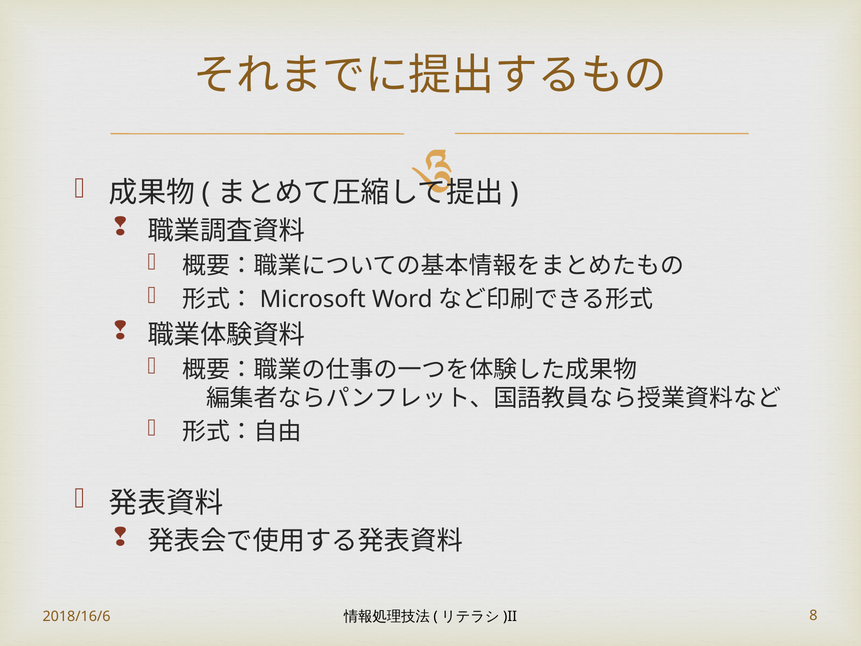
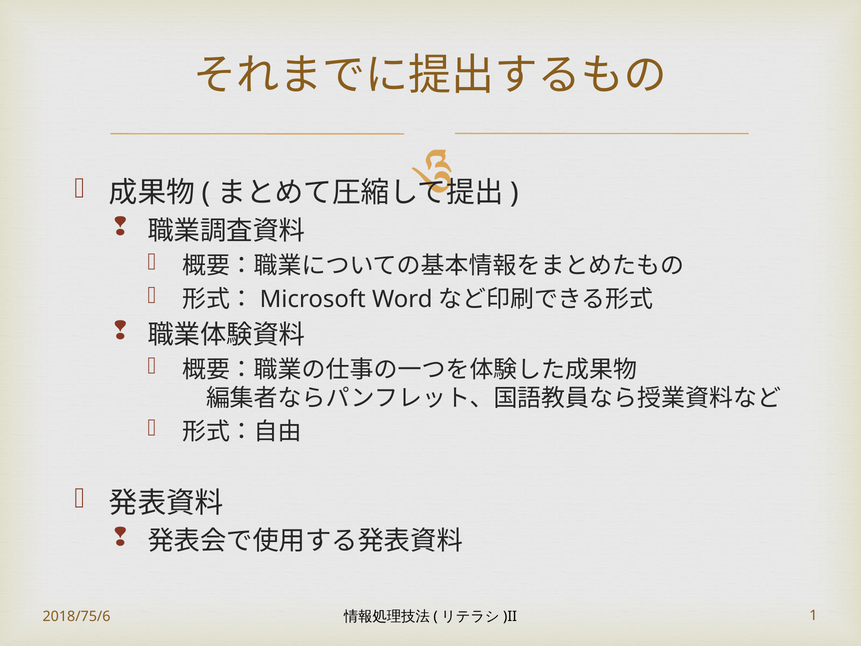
2018/16/6: 2018/16/6 -> 2018/75/6
8: 8 -> 1
